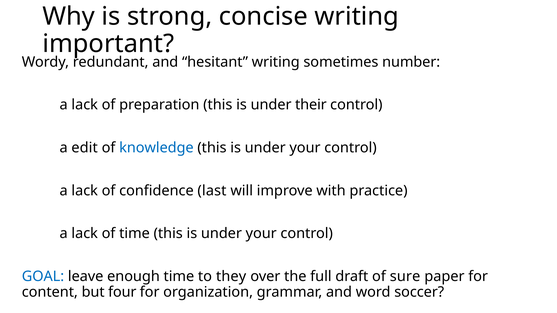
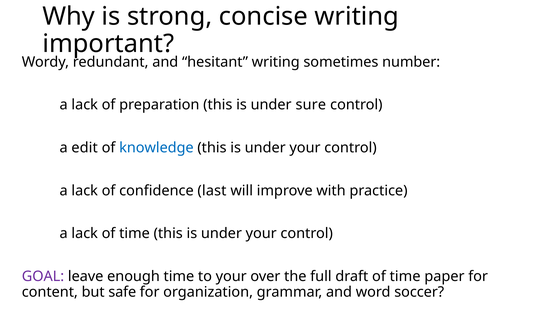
their: their -> sure
GOAL colour: blue -> purple
to they: they -> your
draft of sure: sure -> time
four: four -> safe
